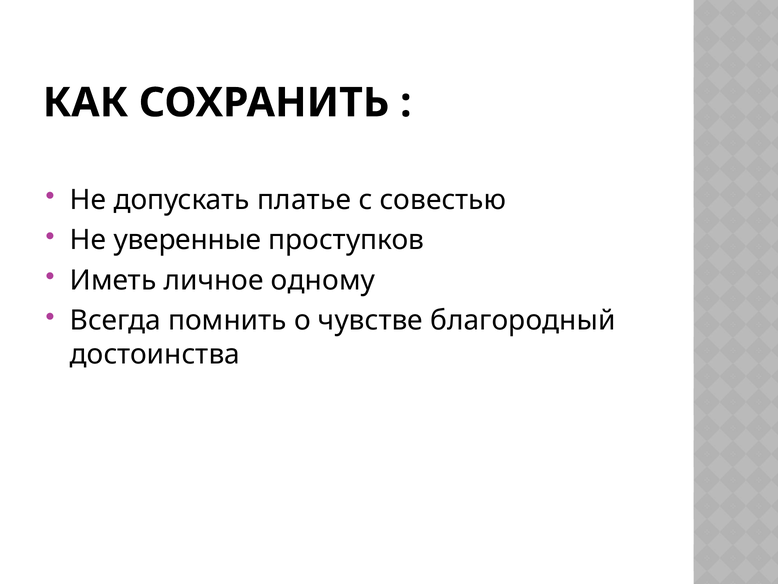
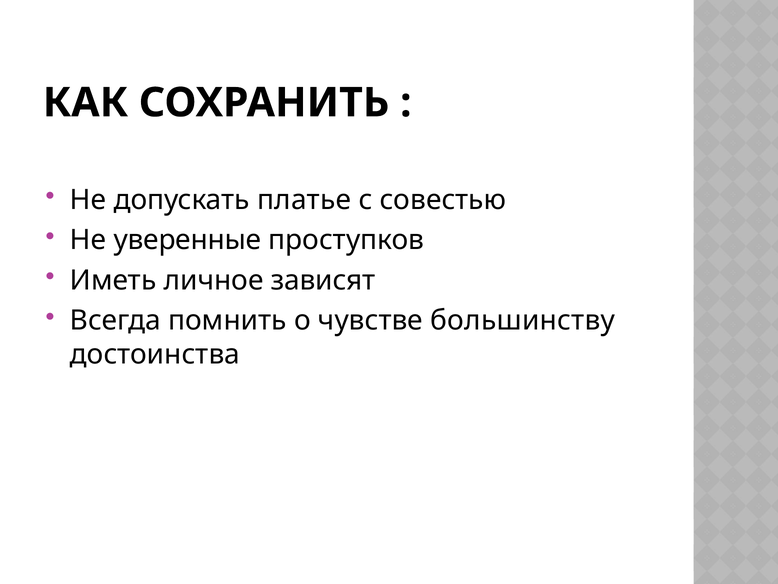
одному: одному -> зависят
благородный: благородный -> большинству
